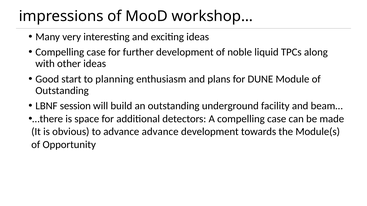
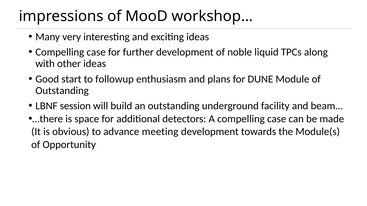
planning: planning -> followup
advance advance: advance -> meeting
